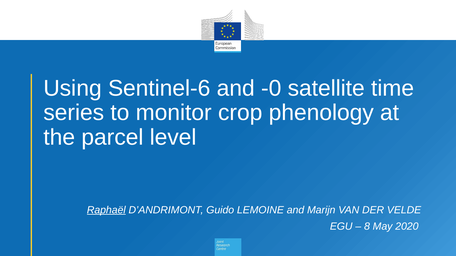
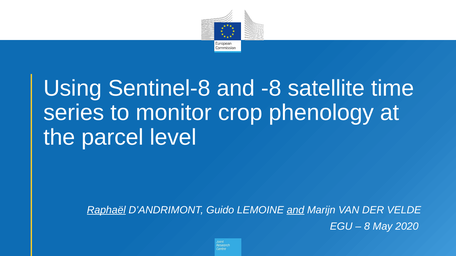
Sentinel-6: Sentinel-6 -> Sentinel-8
-0: -0 -> -8
and at (296, 210) underline: none -> present
